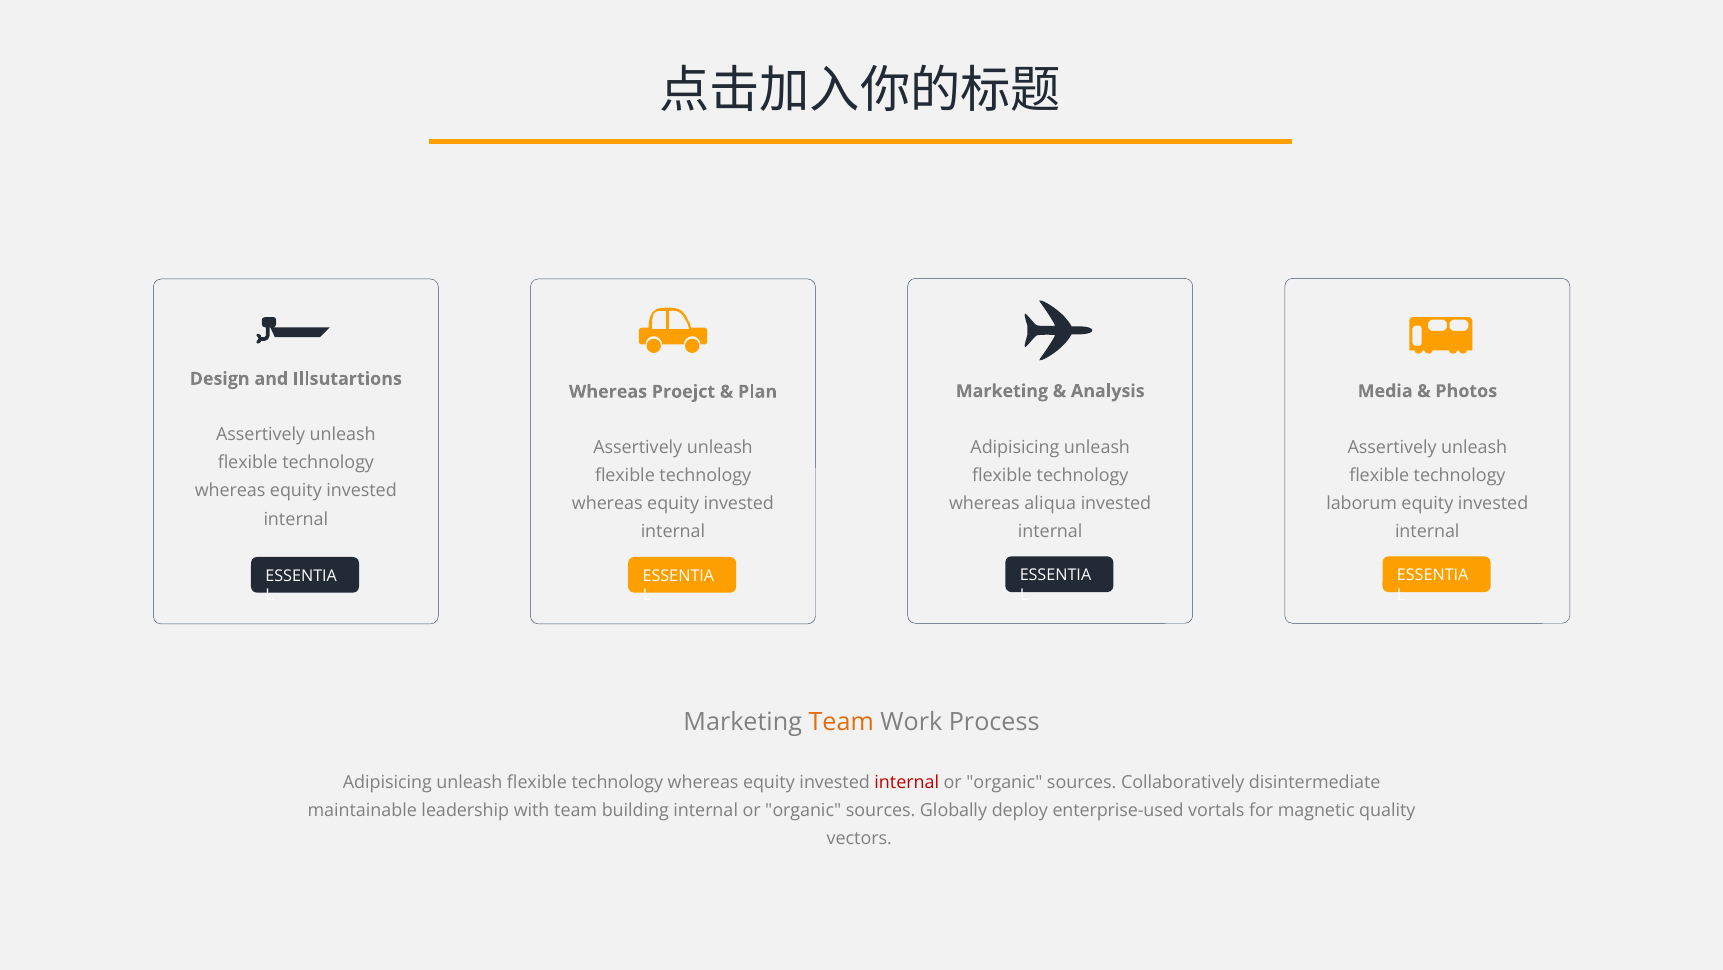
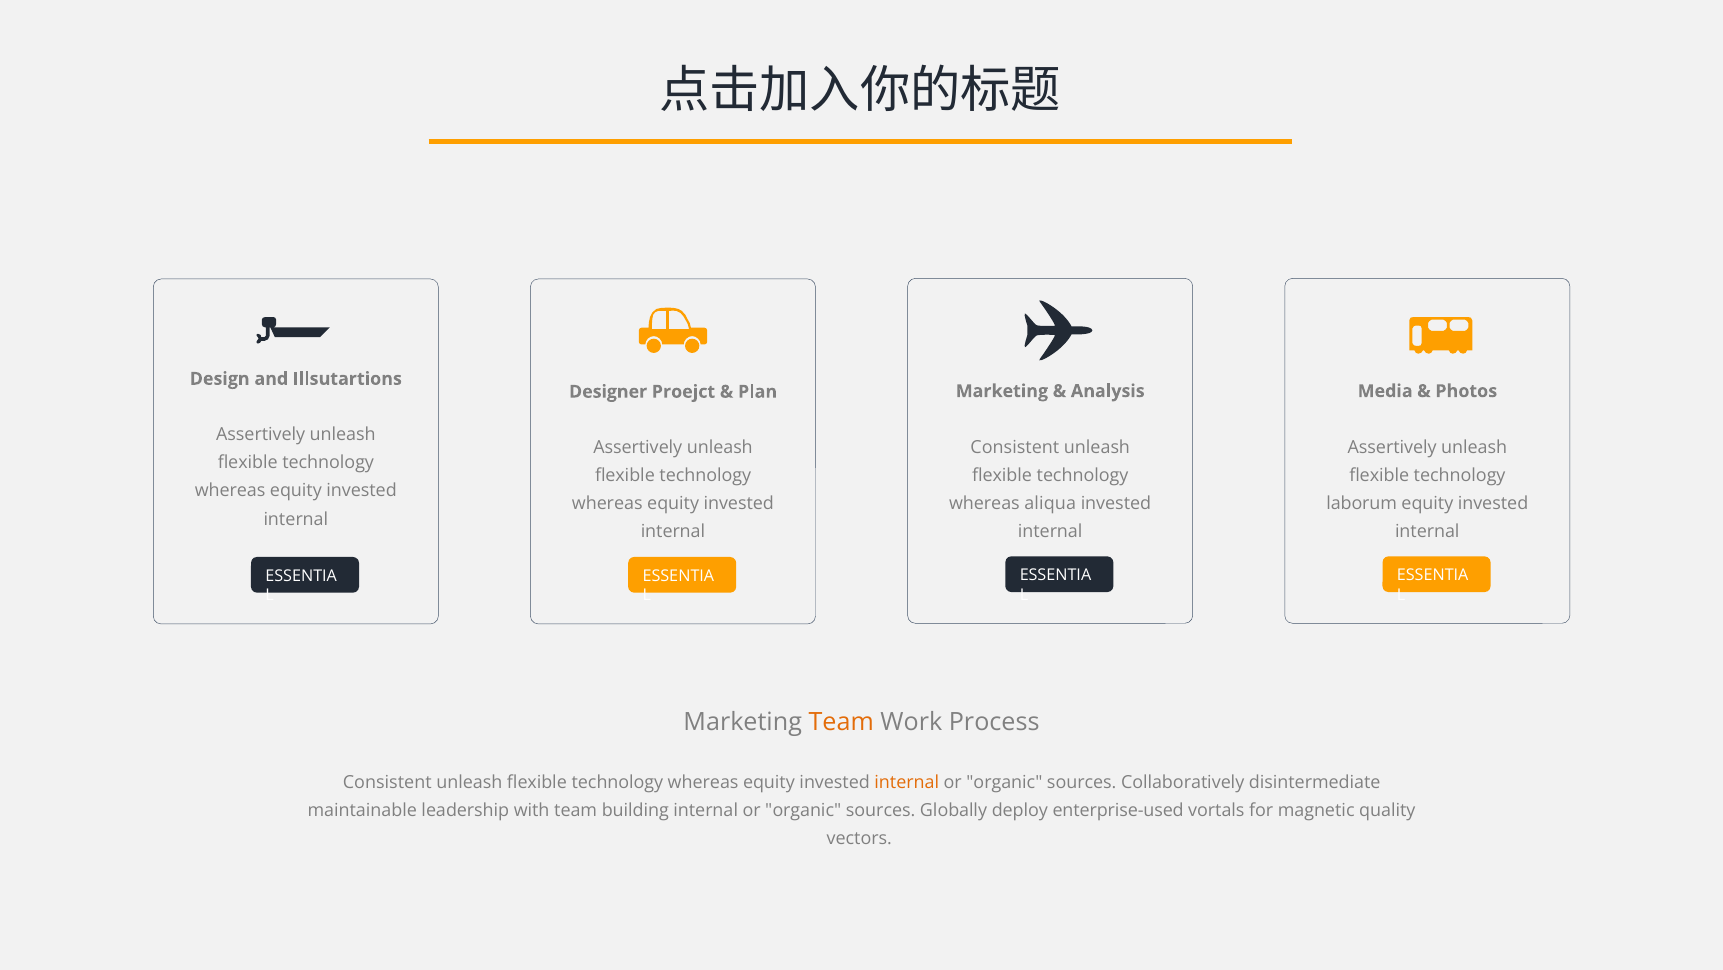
Whereas at (608, 392): Whereas -> Designer
Adipisicing at (1015, 447): Adipisicing -> Consistent
Adipisicing at (387, 782): Adipisicing -> Consistent
internal at (907, 782) colour: red -> orange
